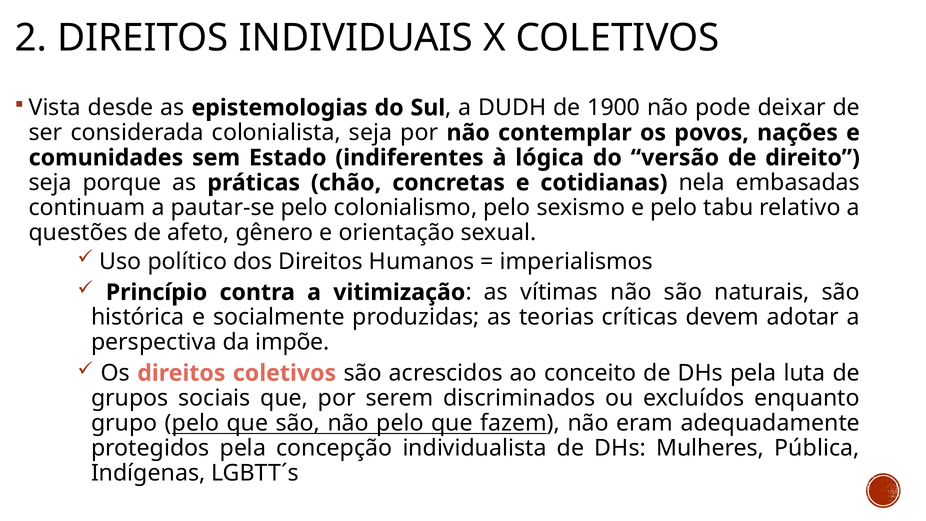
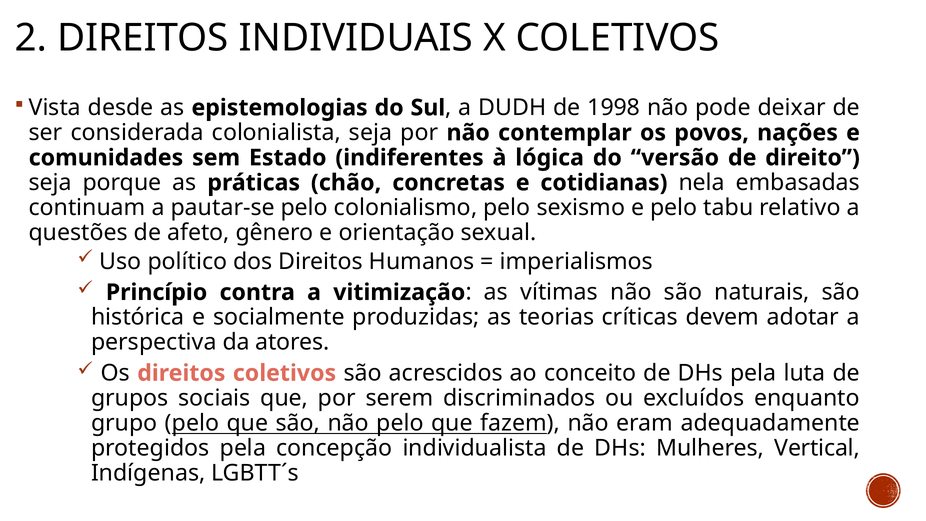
1900: 1900 -> 1998
impõe: impõe -> atores
Pública: Pública -> Vertical
